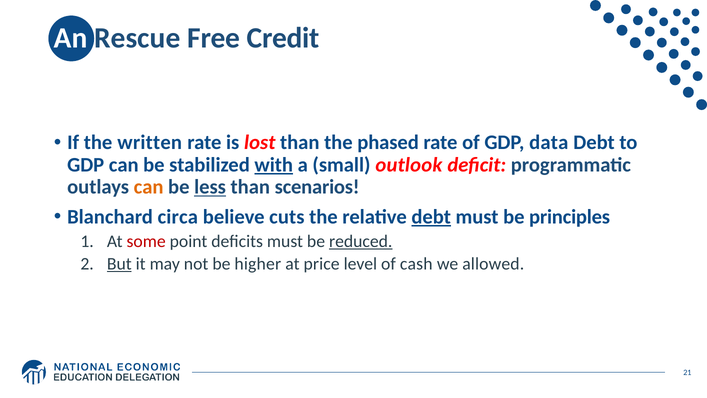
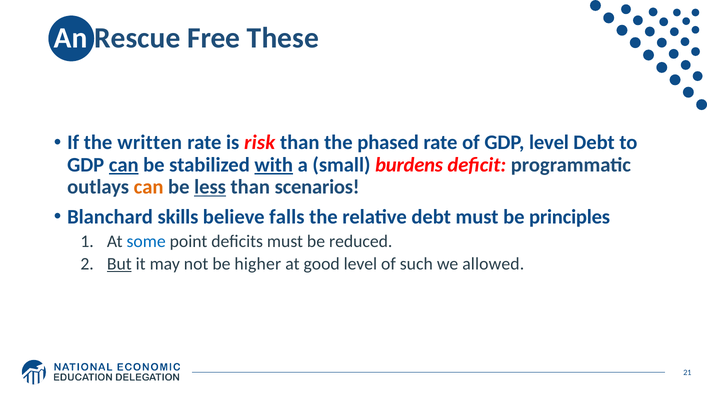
Credit: Credit -> These
lost: lost -> risk
GDP data: data -> level
can at (124, 165) underline: none -> present
outlook: outlook -> burdens
circa: circa -> skills
cuts: cuts -> falls
debt at (431, 217) underline: present -> none
some colour: red -> blue
reduced underline: present -> none
price: price -> good
cash: cash -> such
